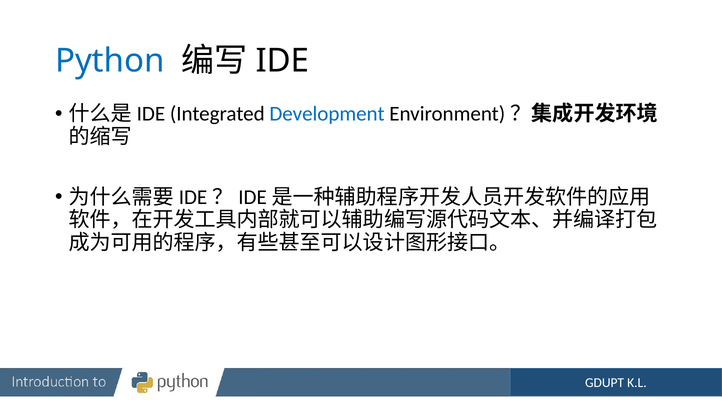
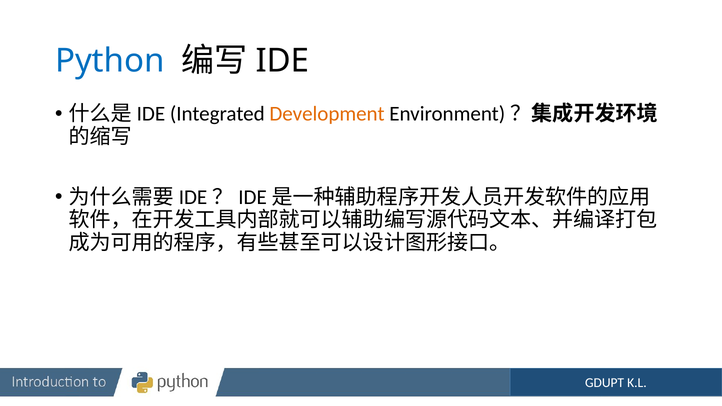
Development colour: blue -> orange
